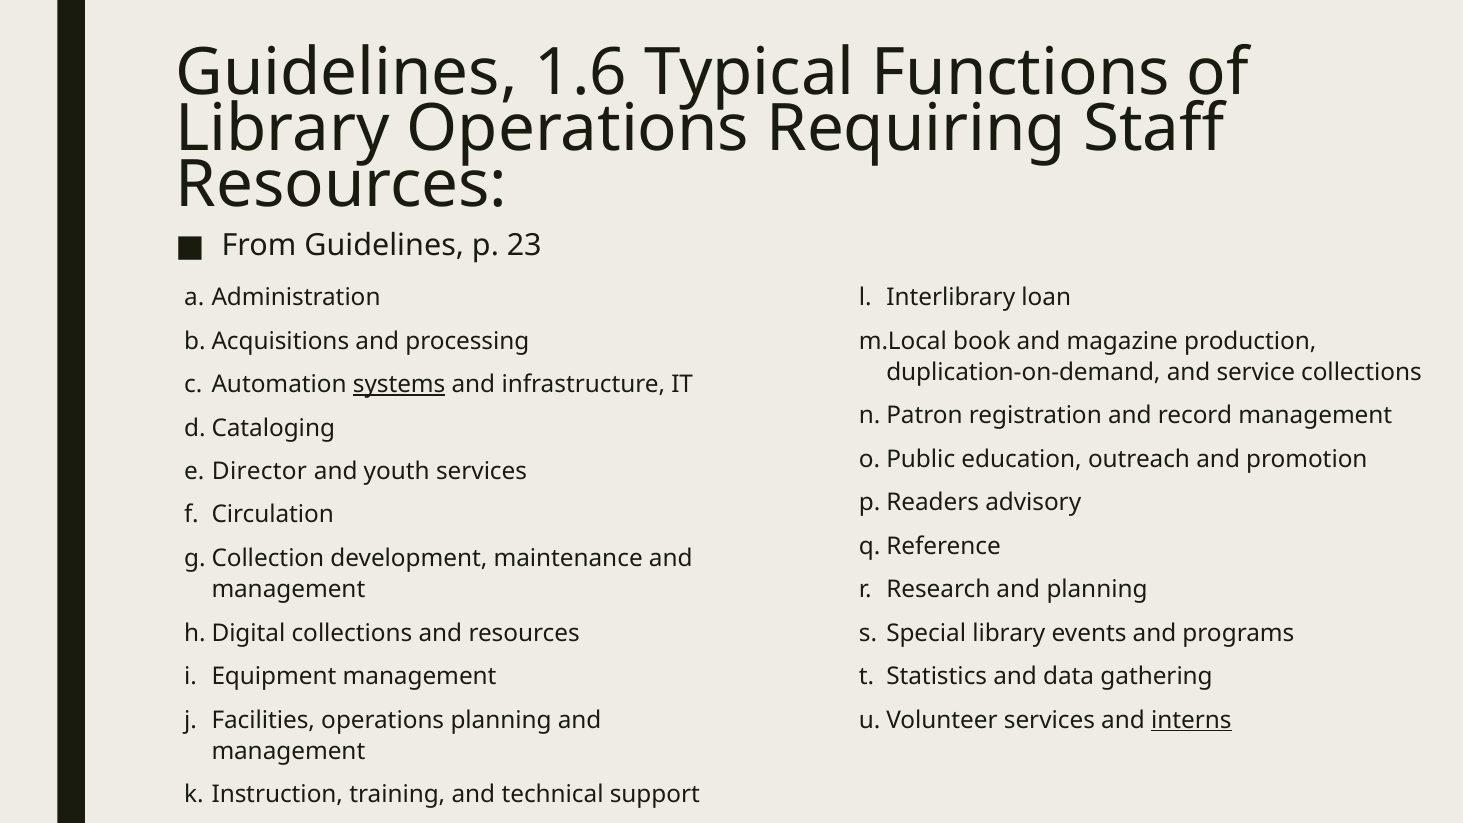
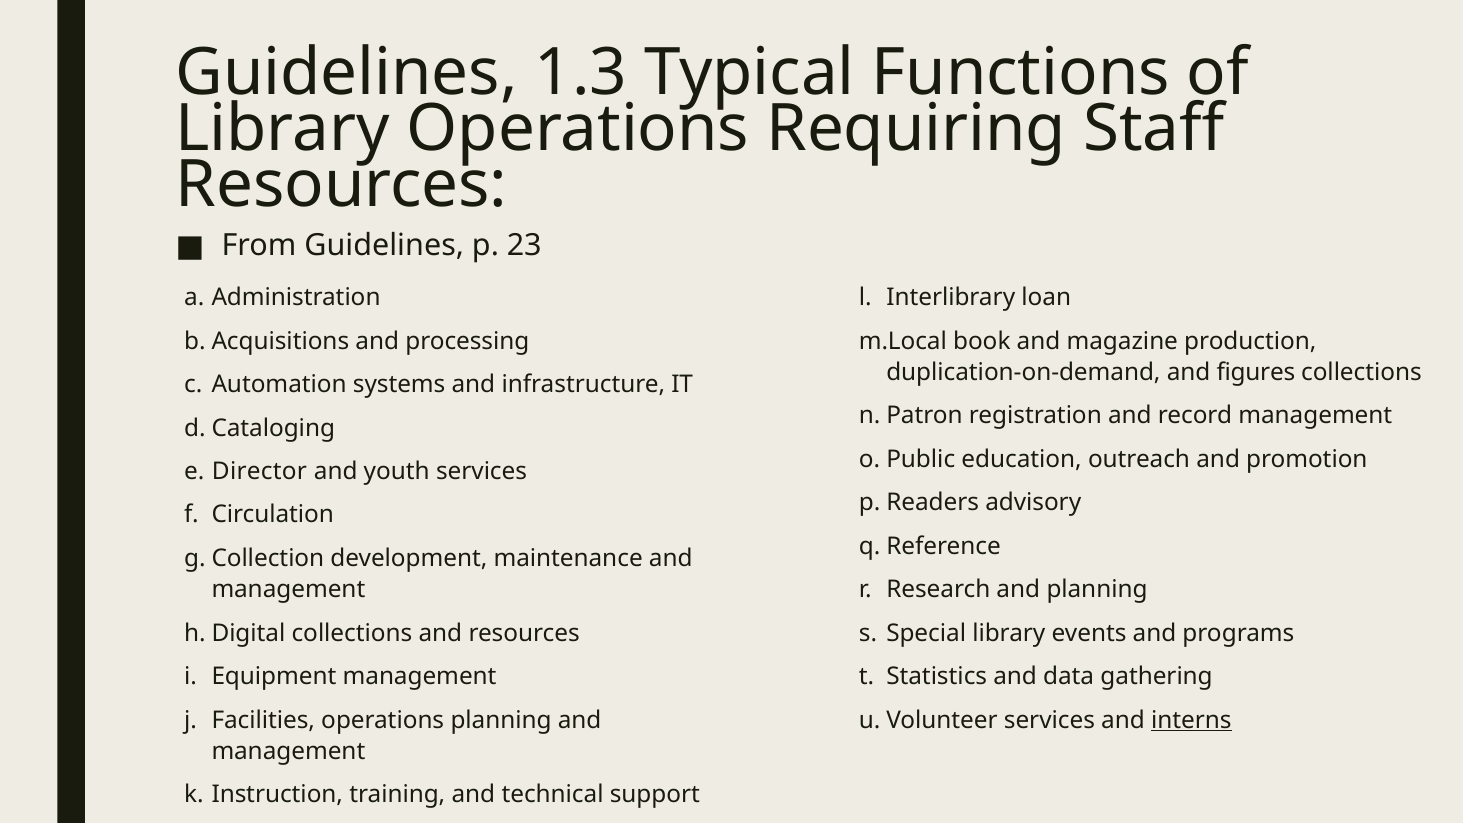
1.6: 1.6 -> 1.3
service: service -> figures
systems underline: present -> none
